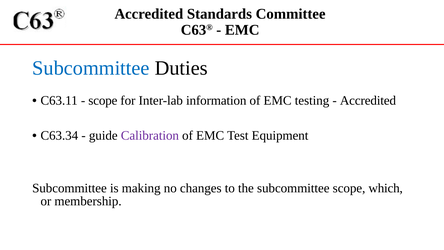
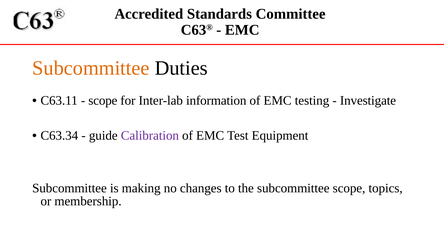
Subcommittee at (91, 68) colour: blue -> orange
Accredited at (368, 100): Accredited -> Investigate
which: which -> topics
